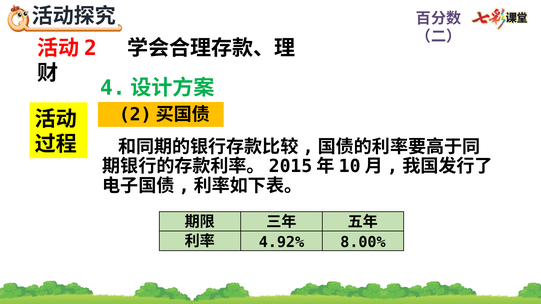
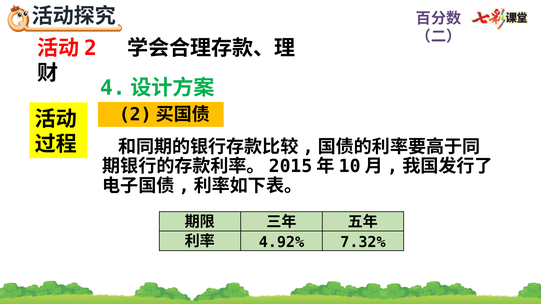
8.00%: 8.00% -> 7.32%
